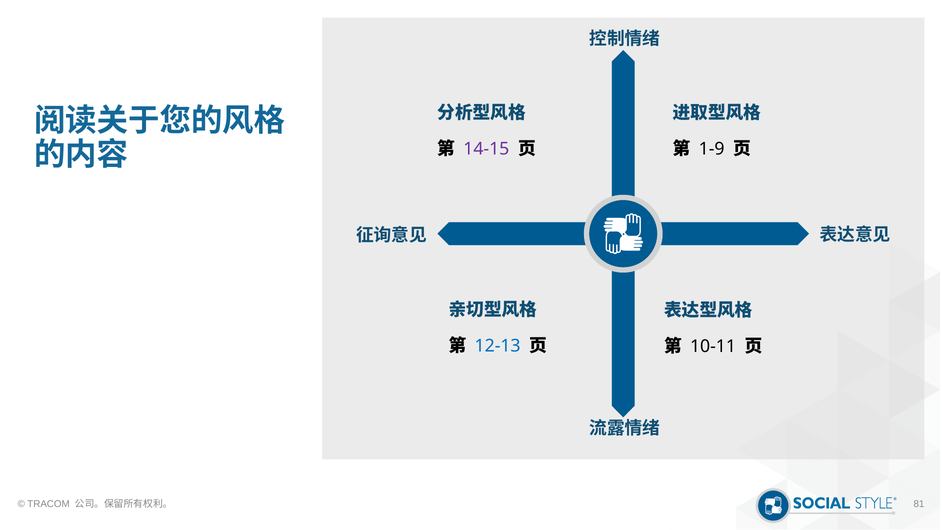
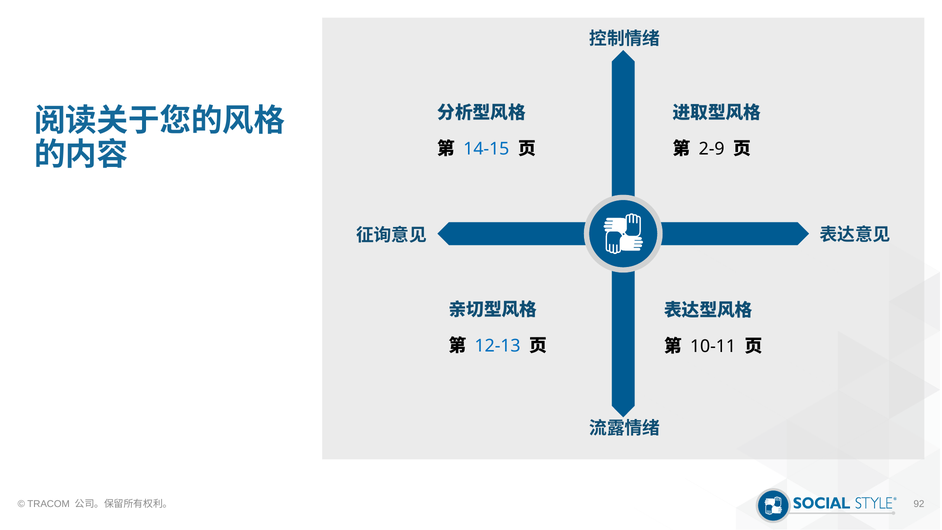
14-15 colour: purple -> blue
1-9: 1-9 -> 2-9
81: 81 -> 92
